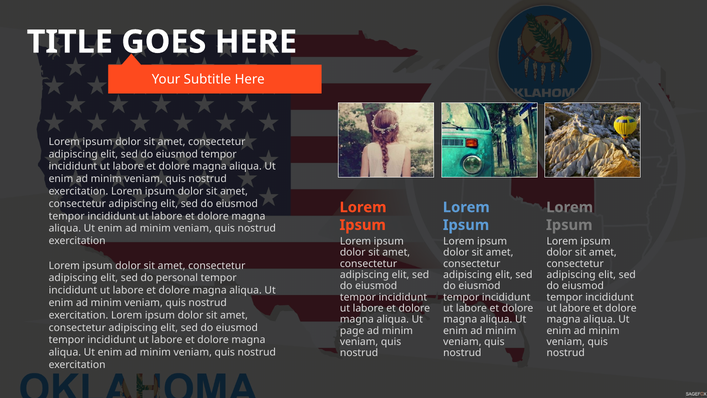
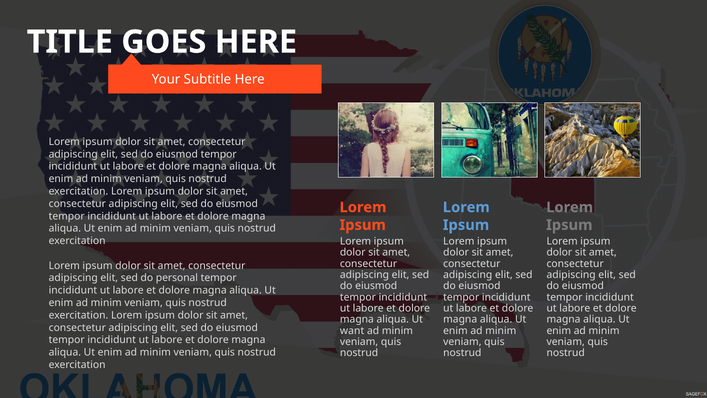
page: page -> want
